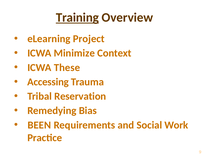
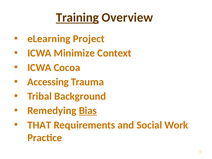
These: These -> Cocoa
Reservation: Reservation -> Background
Bias underline: none -> present
BEEN: BEEN -> THAT
